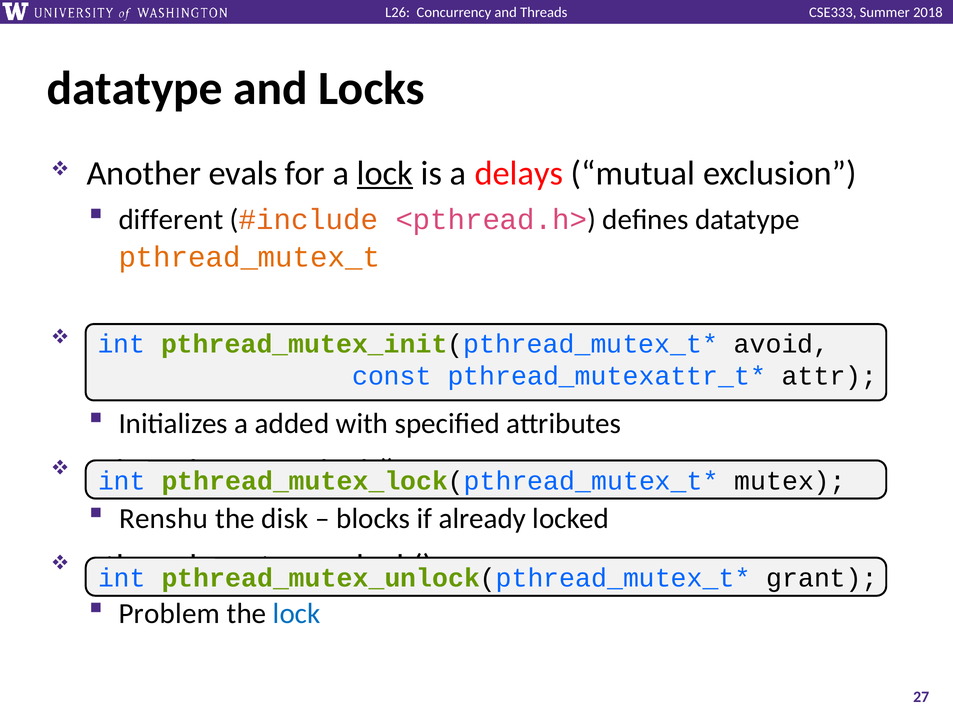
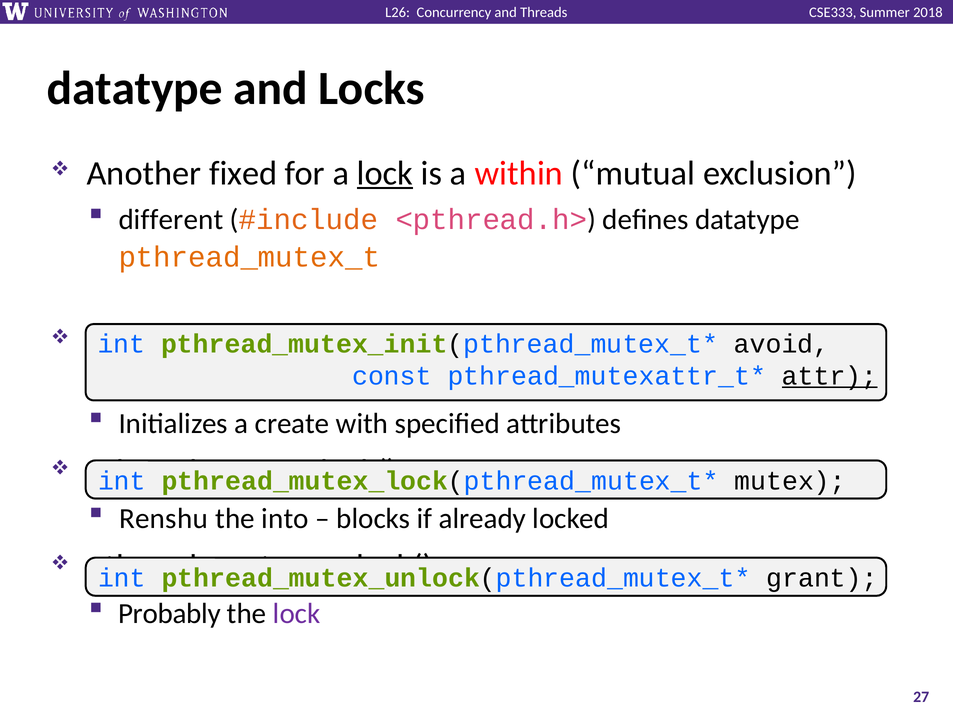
evals: evals -> fixed
delays: delays -> within
attr underline: none -> present
added: added -> create
disk: disk -> into
Problem: Problem -> Probably
lock at (297, 613) colour: blue -> purple
